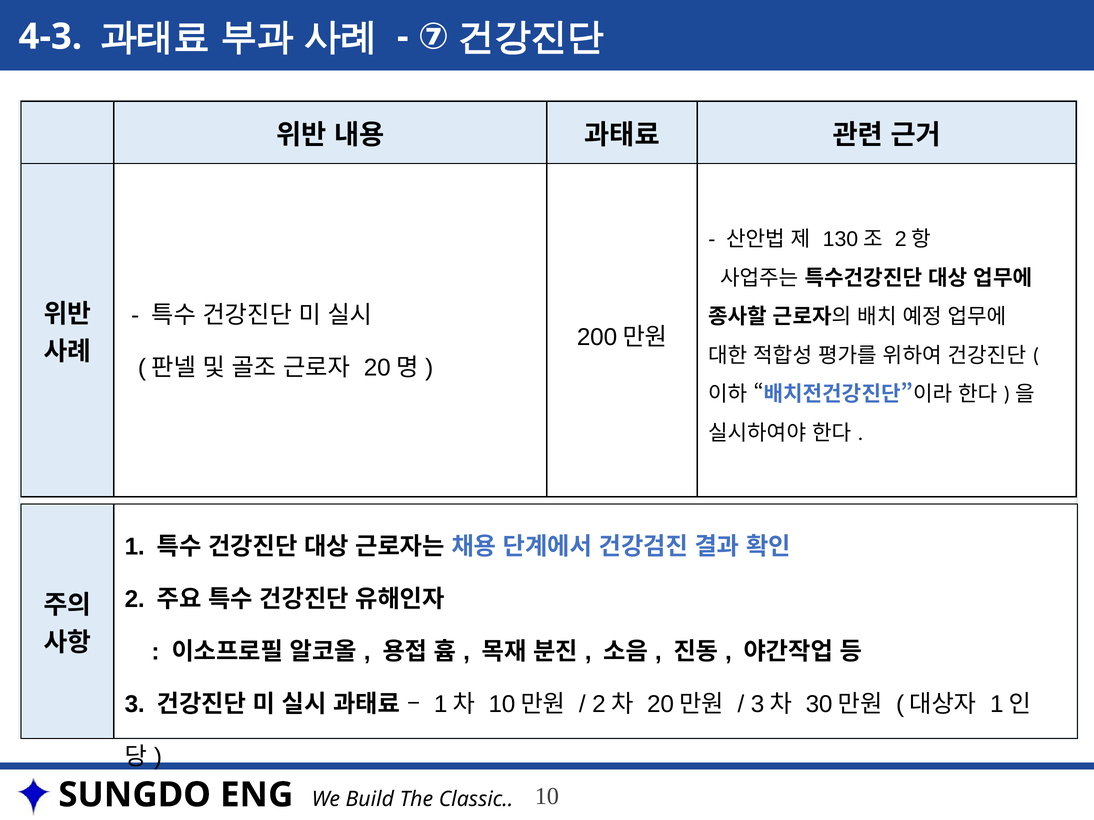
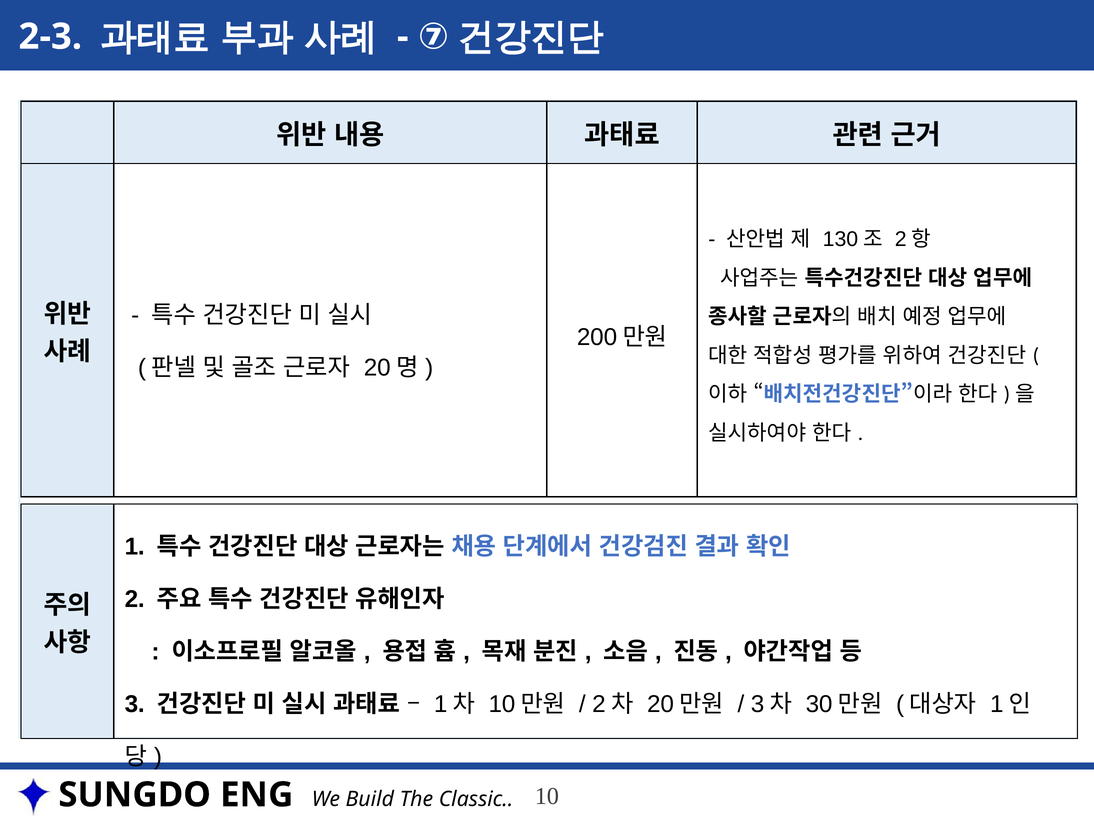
4-3: 4-3 -> 2-3
